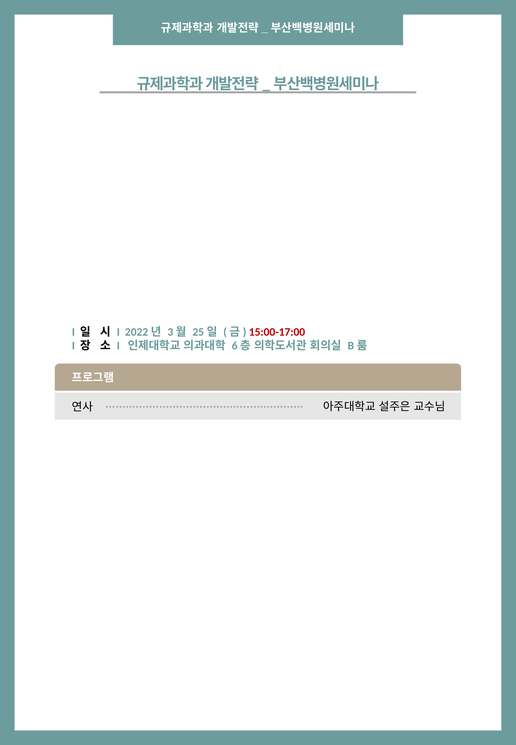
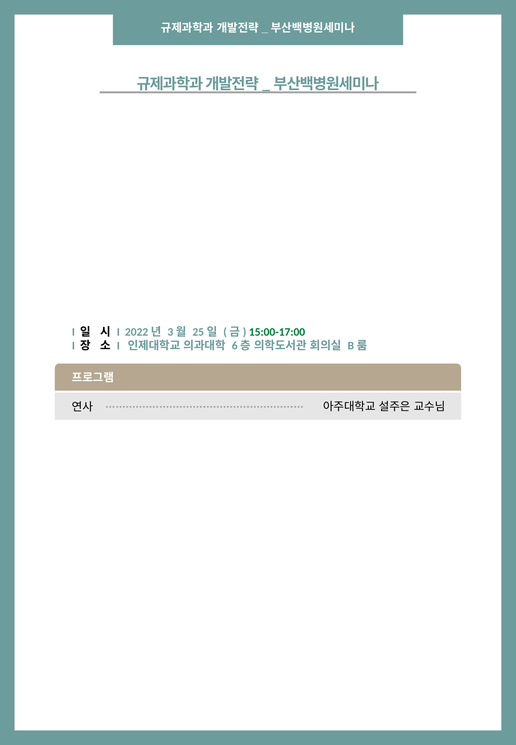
15:00-17:00 colour: red -> green
